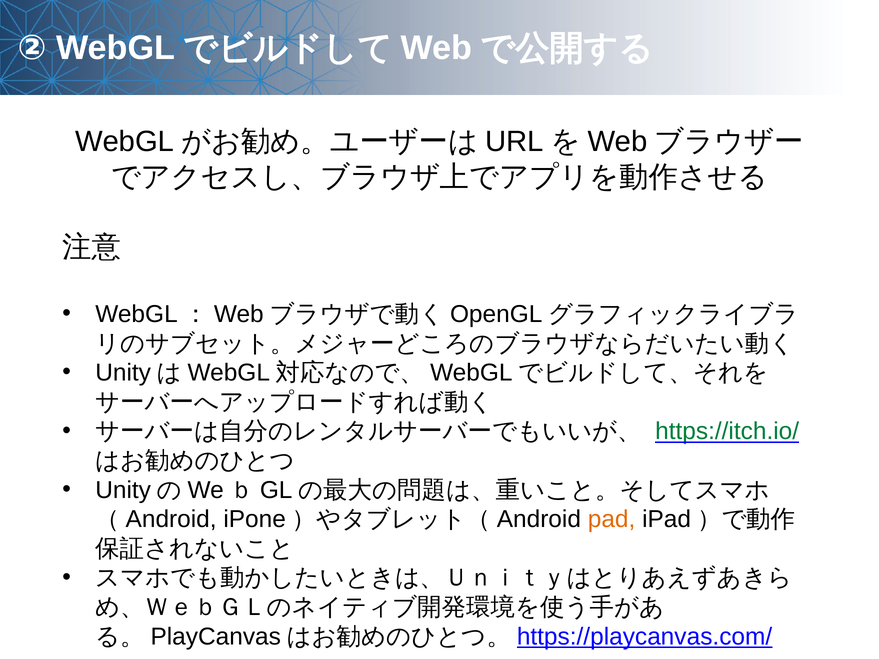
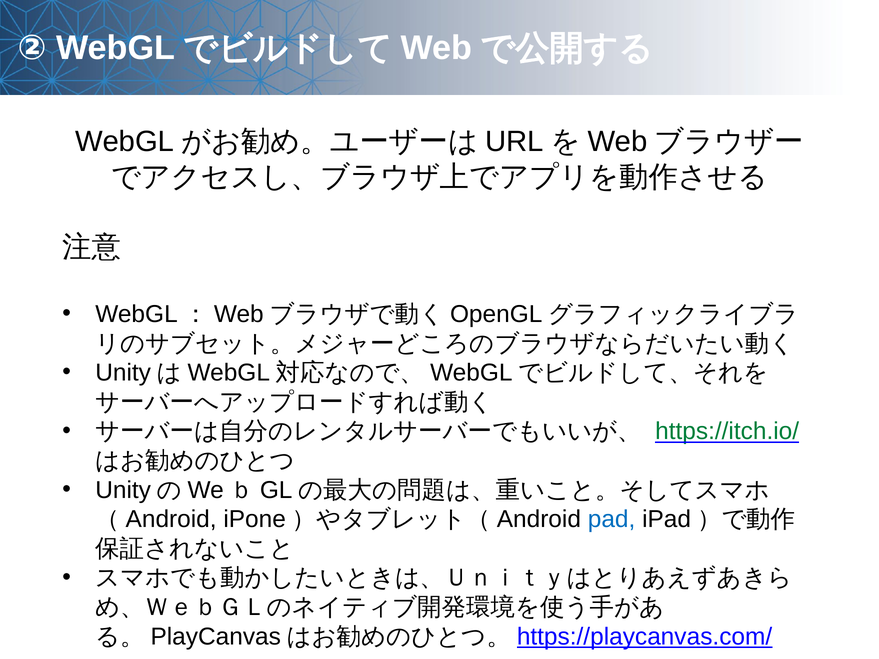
pad colour: orange -> blue
